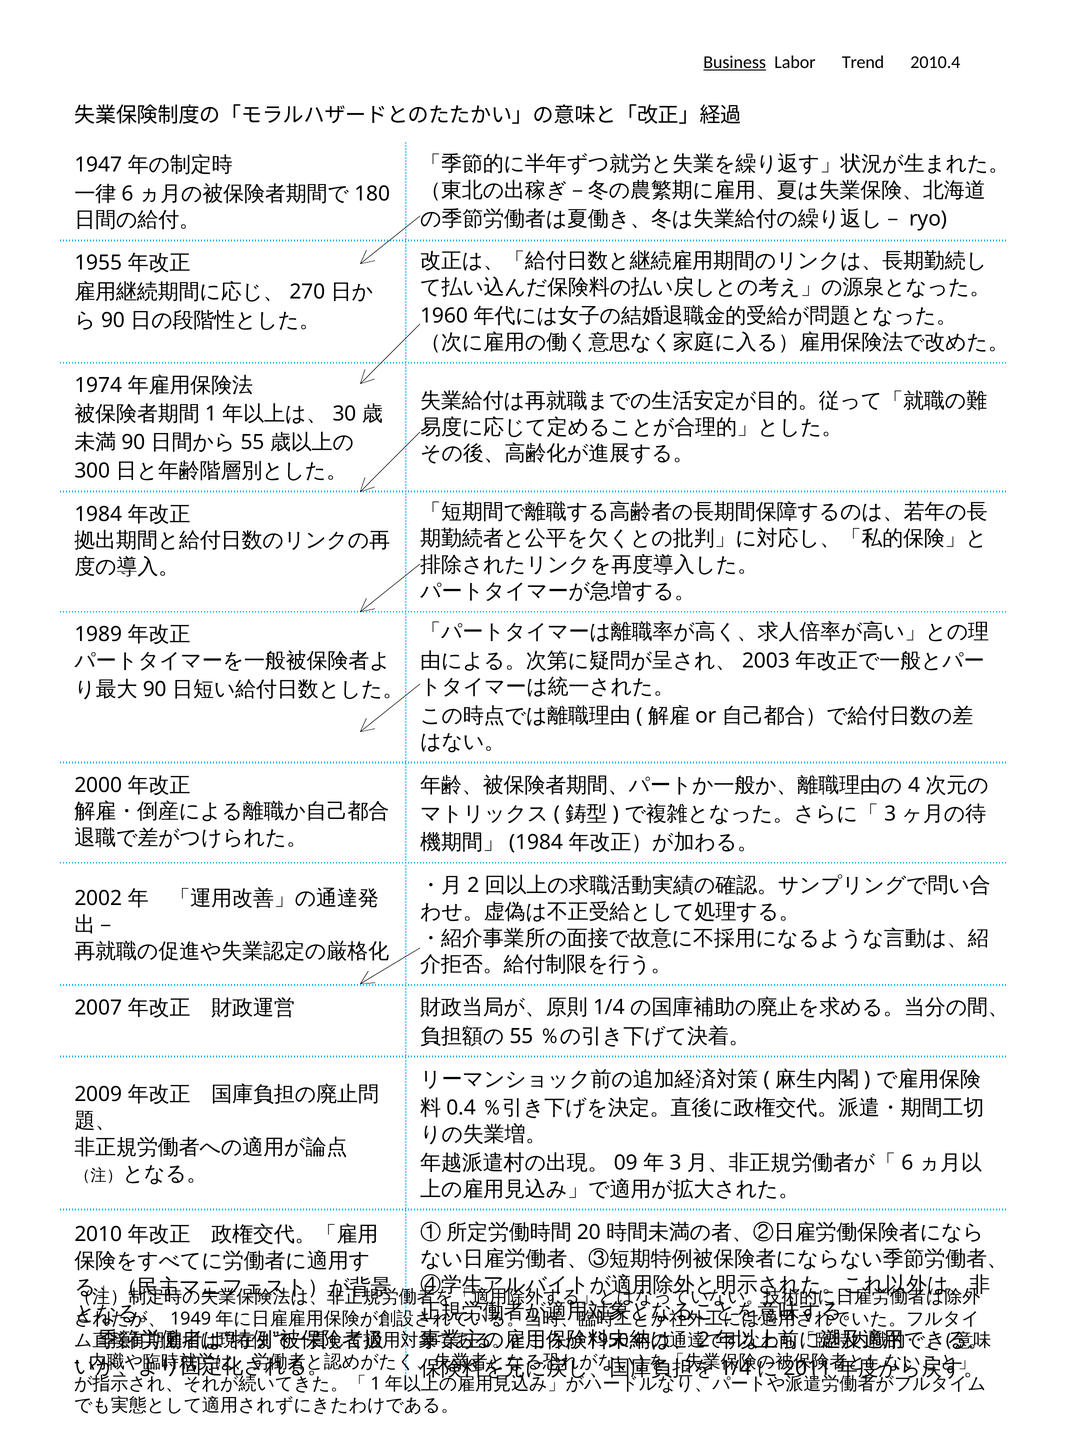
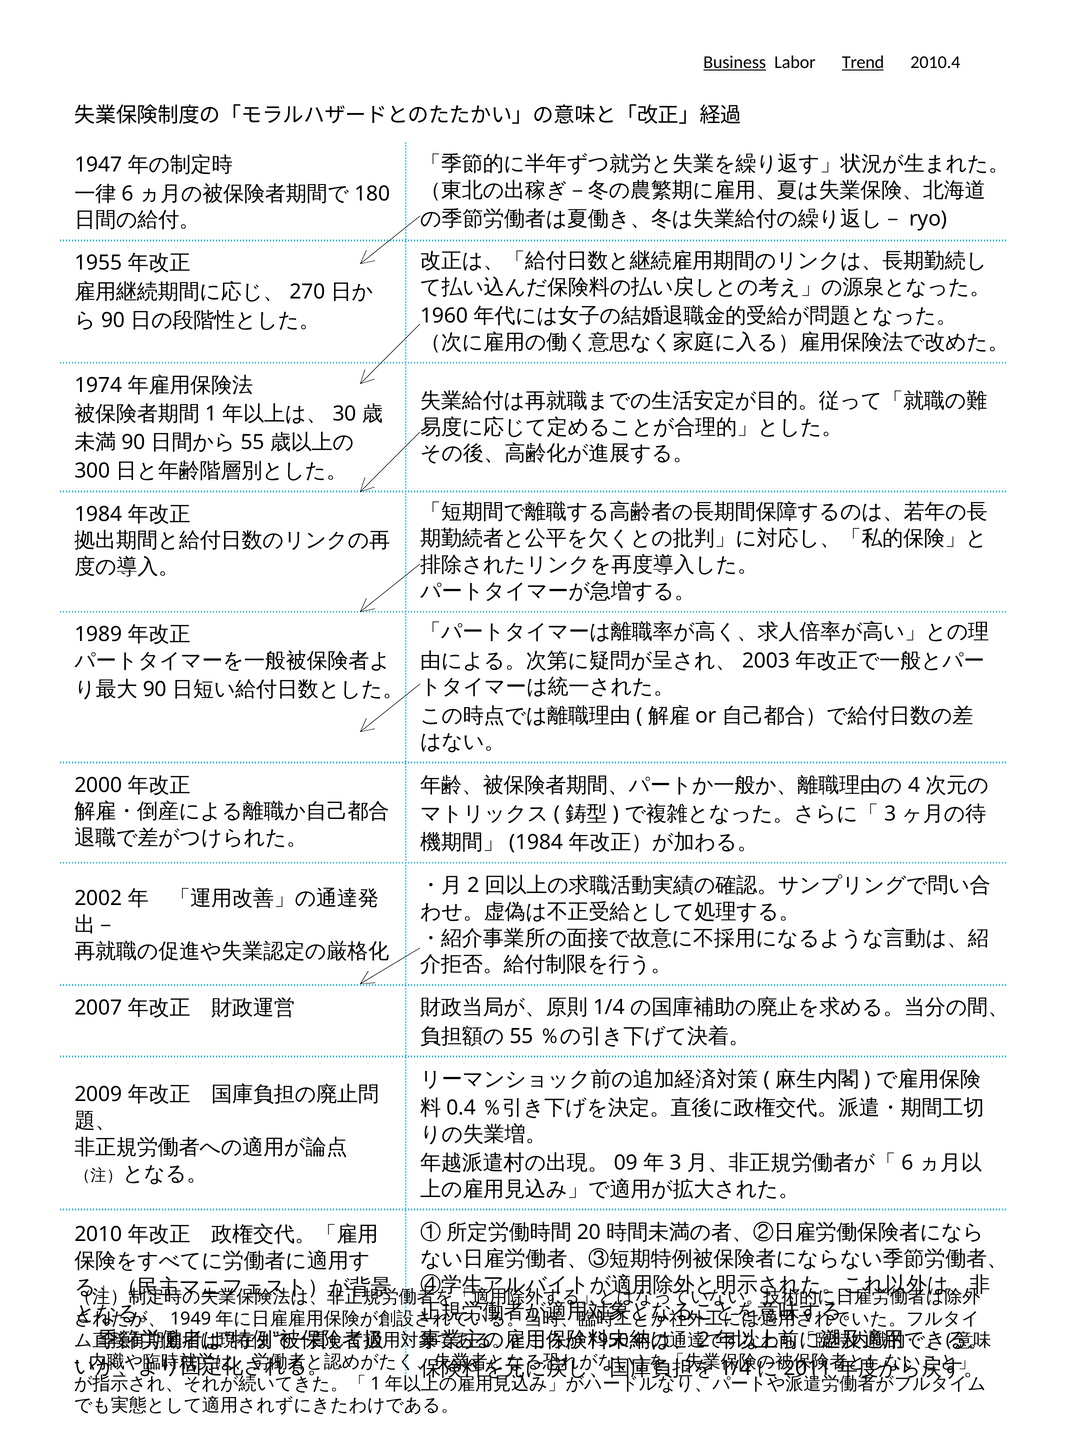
Trend underline: none -> present
